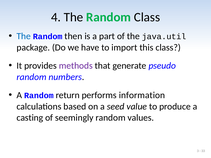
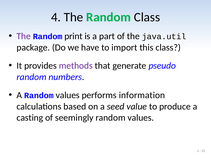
The at (24, 36) colour: blue -> purple
then: then -> print
A Random return: return -> values
